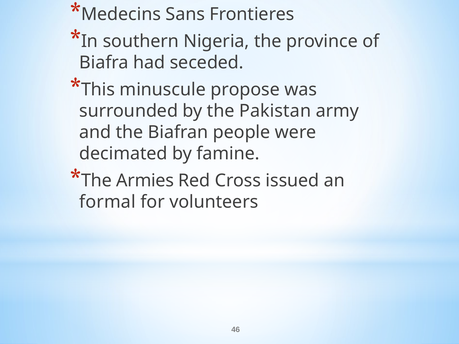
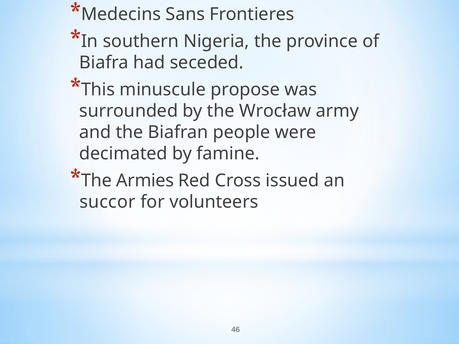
Pakistan: Pakistan -> Wrocław
formal: formal -> succor
